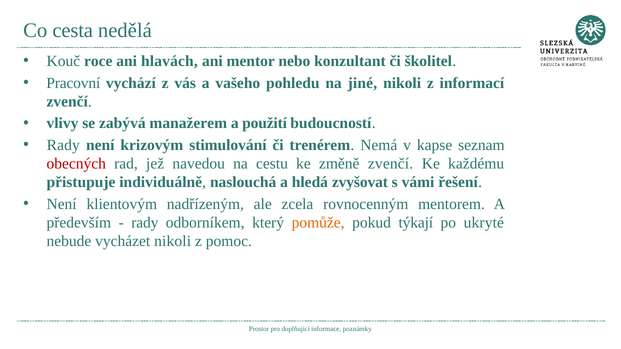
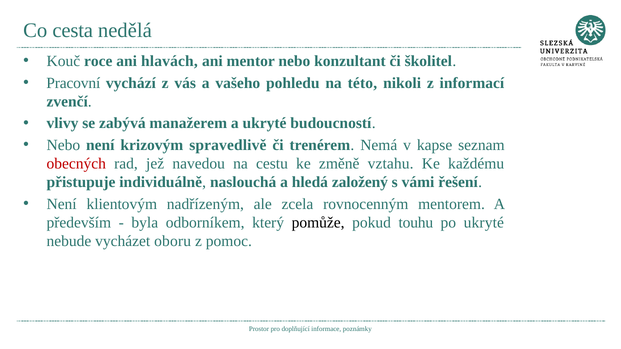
jiné: jiné -> této
a použití: použití -> ukryté
Rady at (63, 145): Rady -> Nebo
stimulování: stimulování -> spravedlivě
změně zvenčí: zvenčí -> vztahu
zvyšovat: zvyšovat -> založený
rady at (145, 223): rady -> byla
pomůže colour: orange -> black
týkají: týkají -> touhu
vycházet nikoli: nikoli -> oboru
